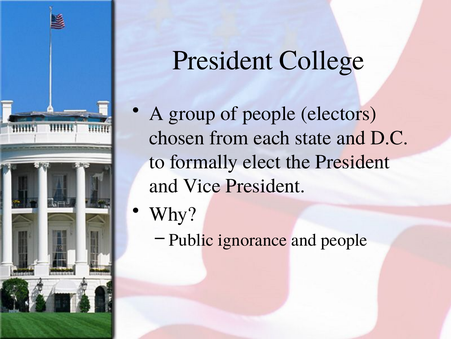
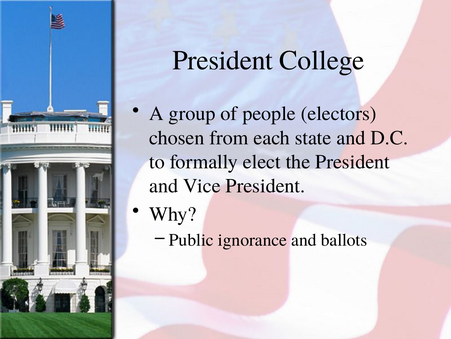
and people: people -> ballots
